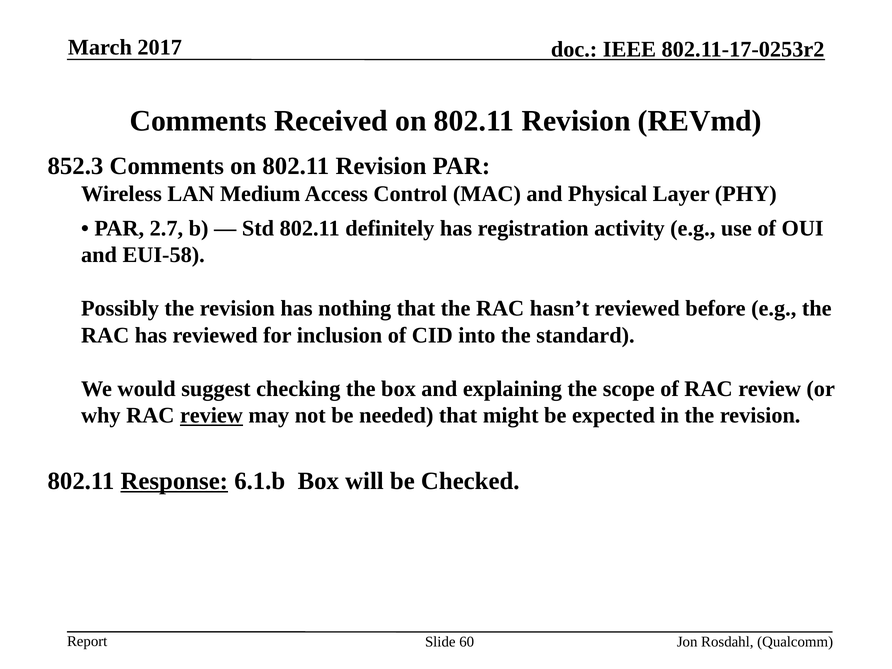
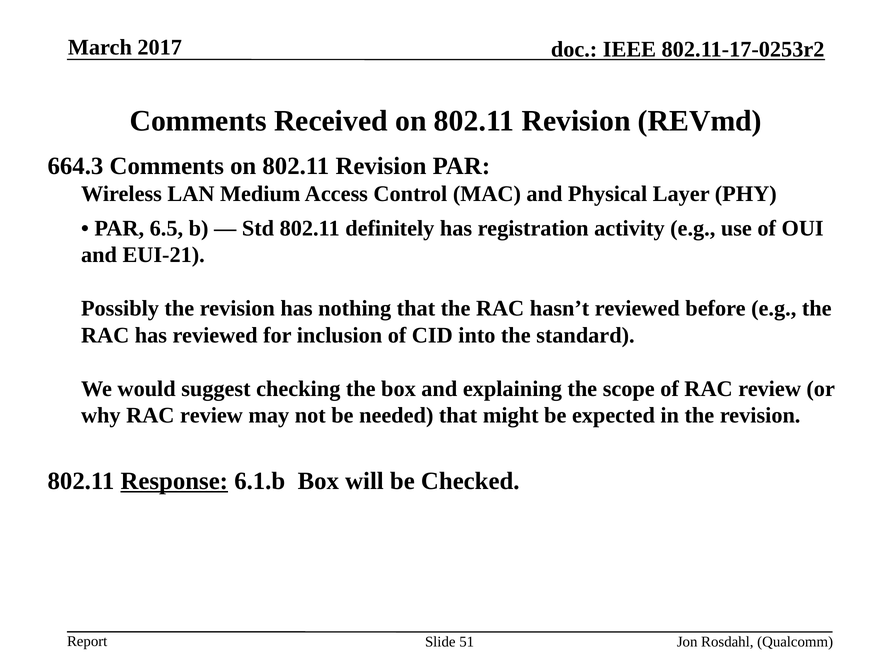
852.3: 852.3 -> 664.3
2.7: 2.7 -> 6.5
EUI-58: EUI-58 -> EUI-21
review at (211, 416) underline: present -> none
60: 60 -> 51
